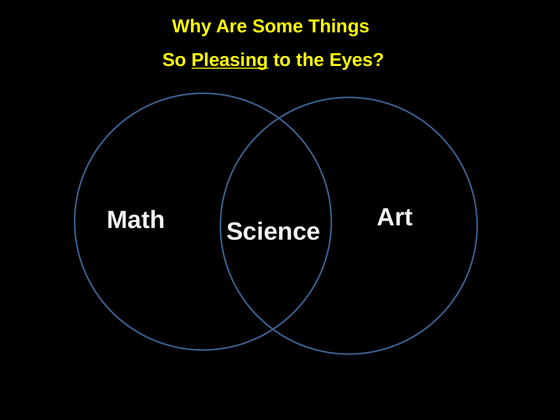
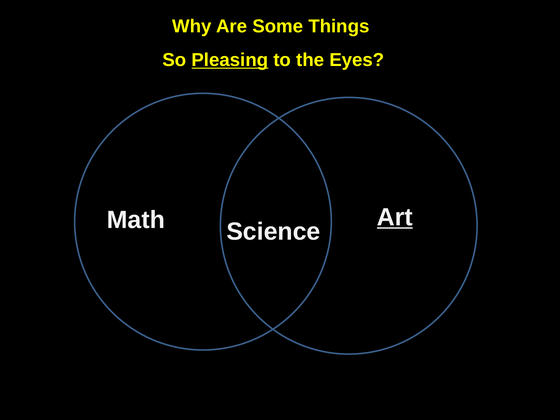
Art underline: none -> present
